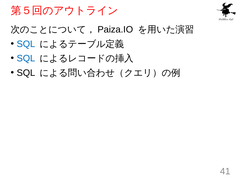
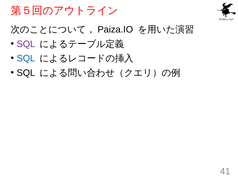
SQL at (26, 44) colour: blue -> purple
